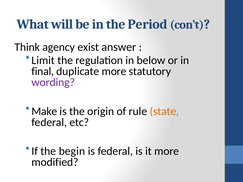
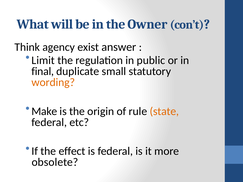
Period: Period -> Owner
below: below -> public
duplicate more: more -> small
wording colour: purple -> orange
begin: begin -> effect
modified: modified -> obsolete
